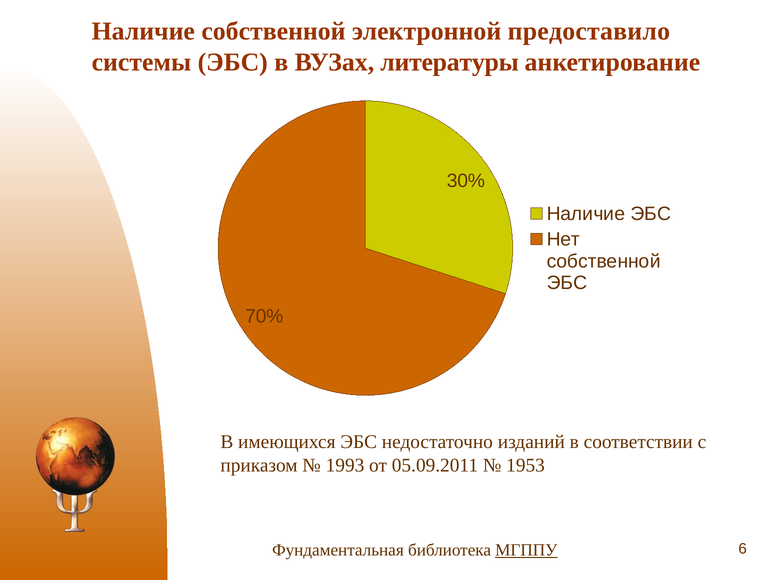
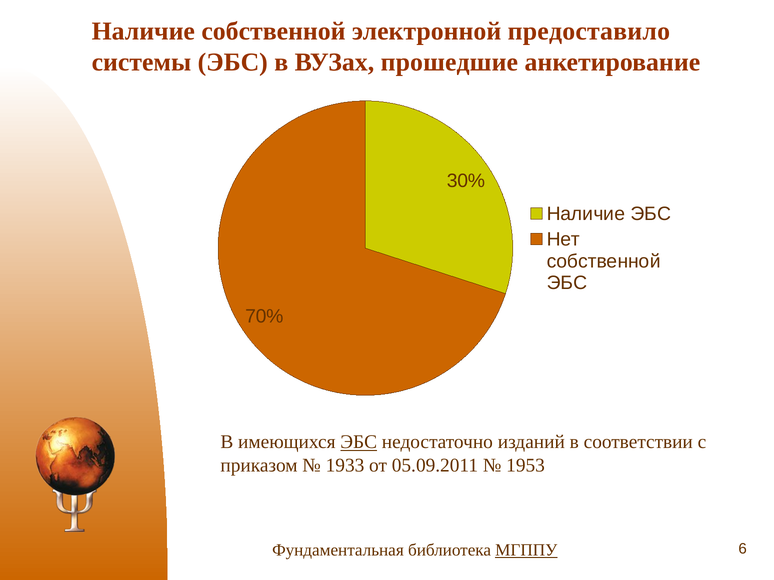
литературы: литературы -> прошедшие
ЭБС at (359, 442) underline: none -> present
1993: 1993 -> 1933
